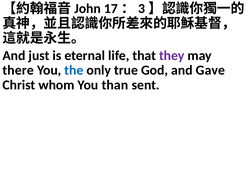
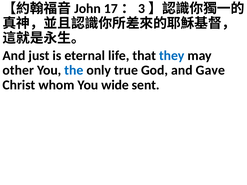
they colour: purple -> blue
there: there -> other
than: than -> wide
